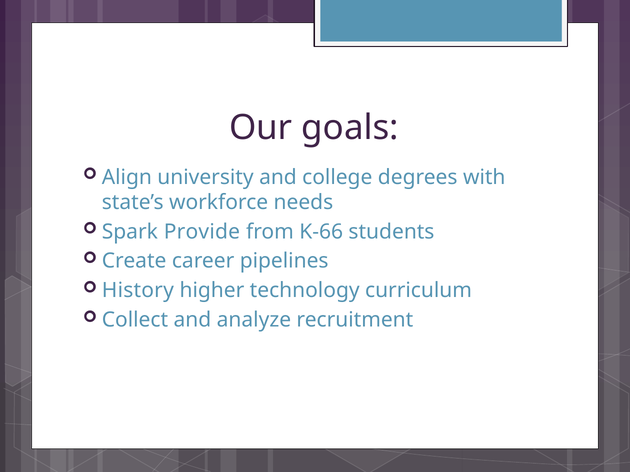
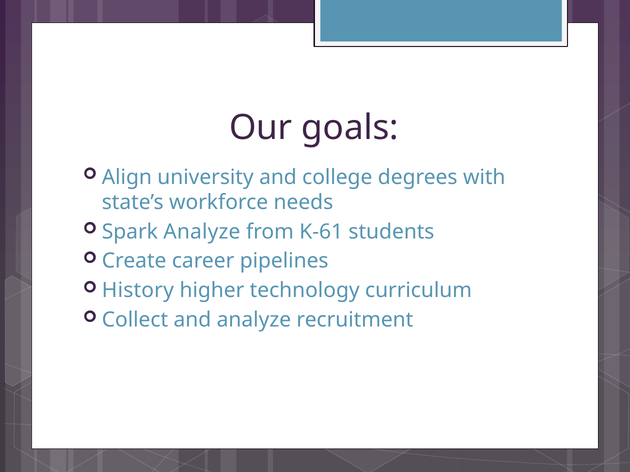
Spark Provide: Provide -> Analyze
K-66: K-66 -> K-61
